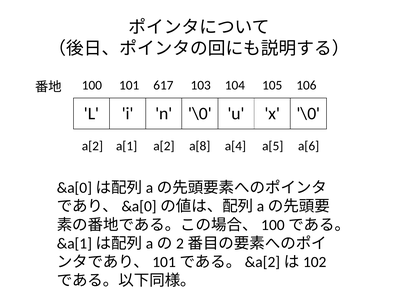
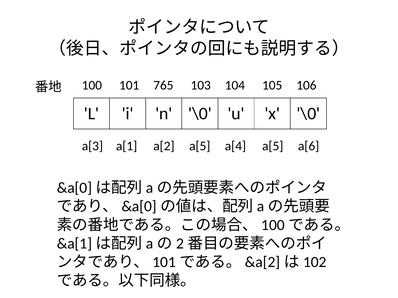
617: 617 -> 765
a[2 at (92, 146): a[2 -> a[3
a[2 a[8: a[8 -> a[5
